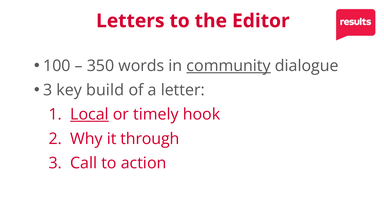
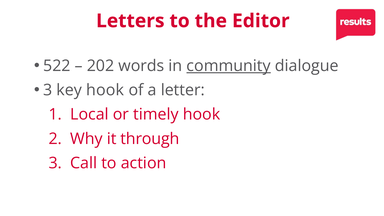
100: 100 -> 522
350: 350 -> 202
key build: build -> hook
Local underline: present -> none
